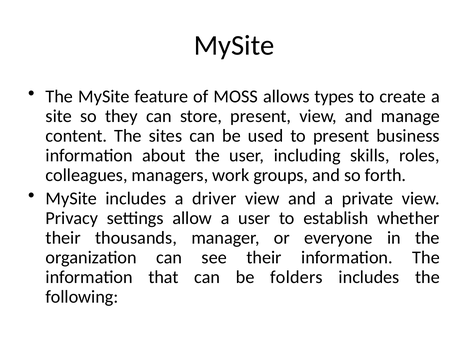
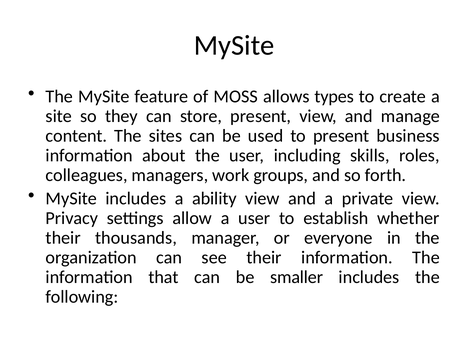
driver: driver -> ability
folders: folders -> smaller
